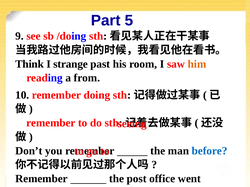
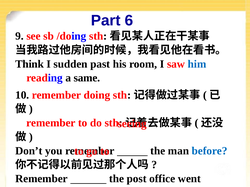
5: 5 -> 6
strange: strange -> sudden
him colour: orange -> blue
from: from -> same
